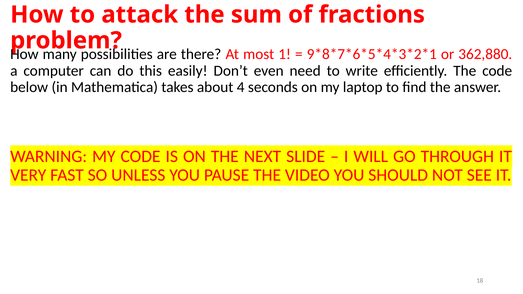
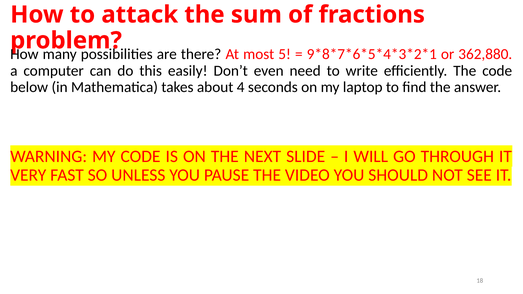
1: 1 -> 5
